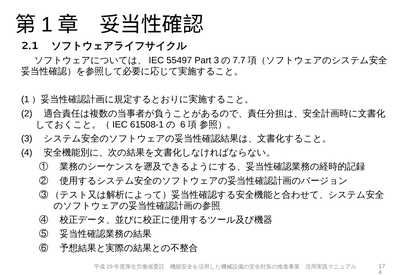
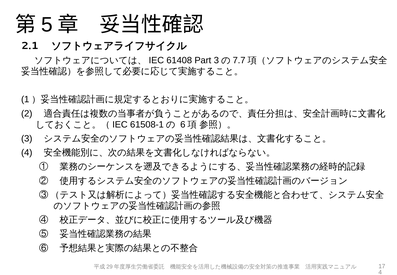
1: 1 -> 5
55497: 55497 -> 61408
